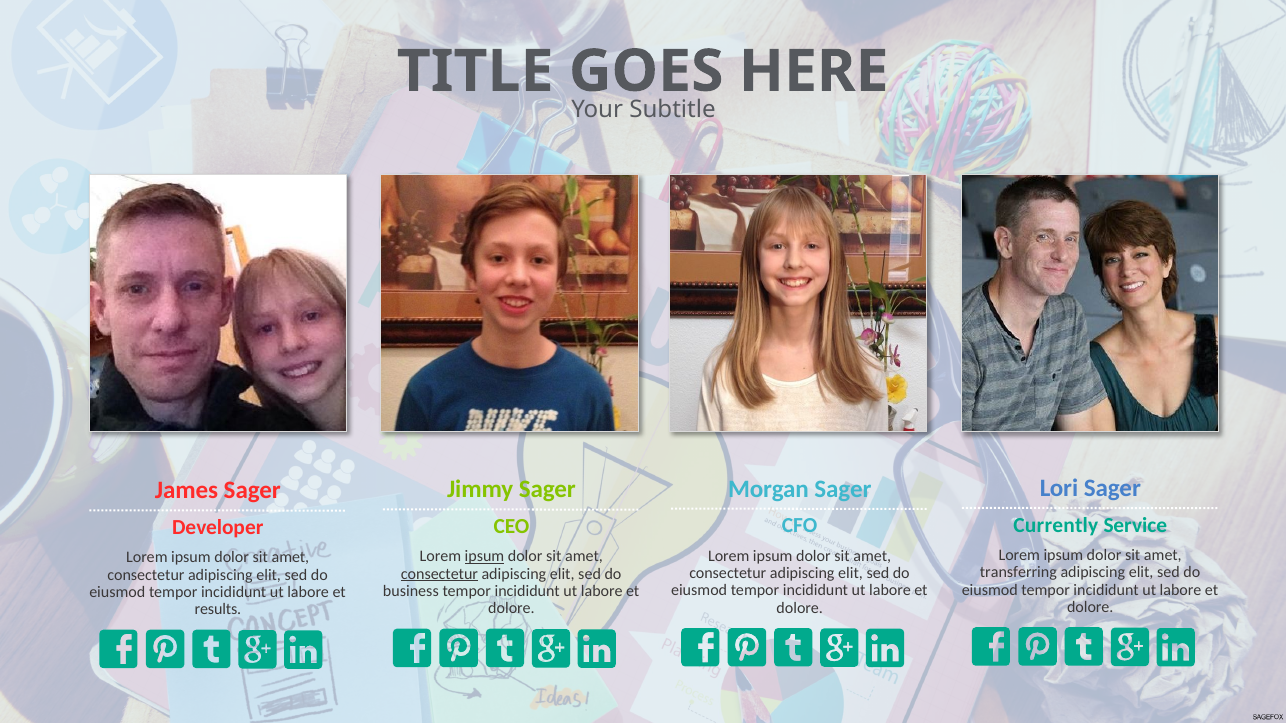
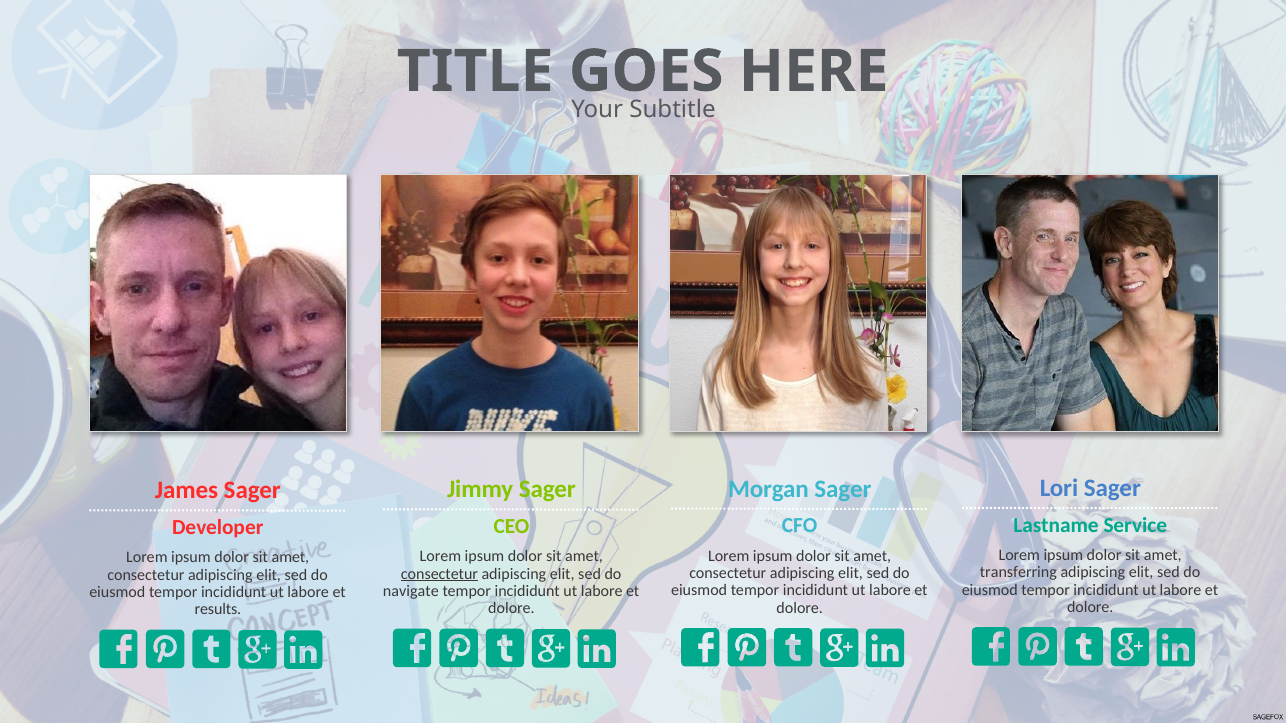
Currently: Currently -> Lastname
ipsum at (484, 557) underline: present -> none
business: business -> navigate
